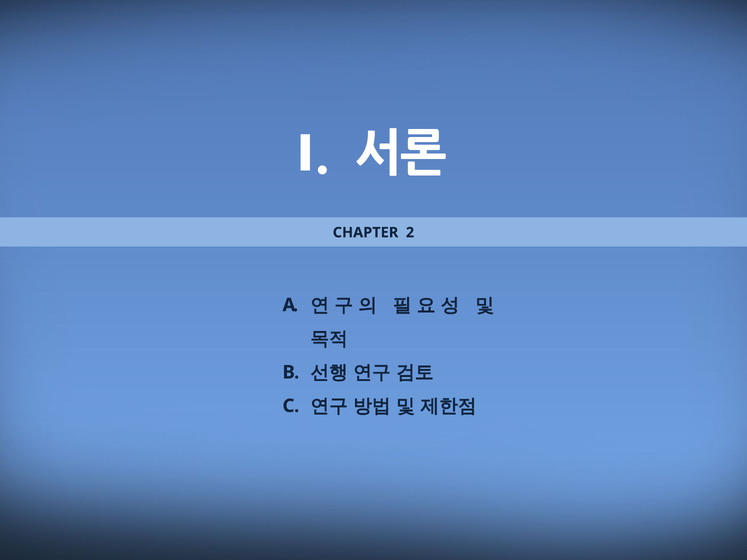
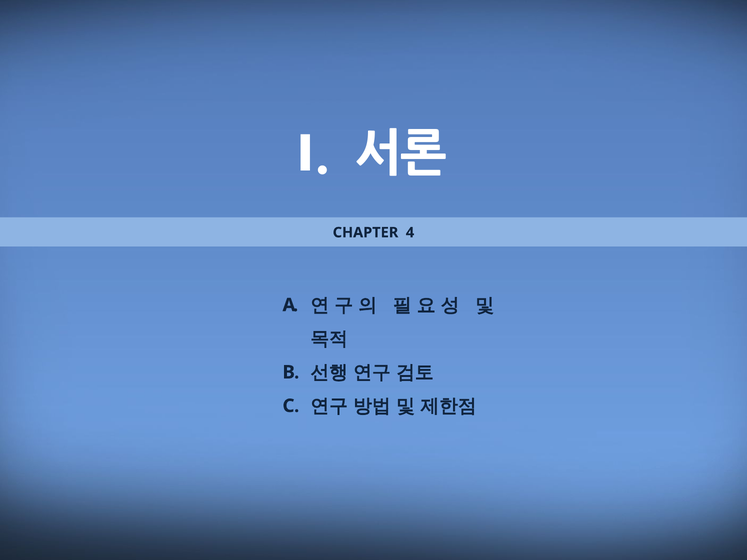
2: 2 -> 4
